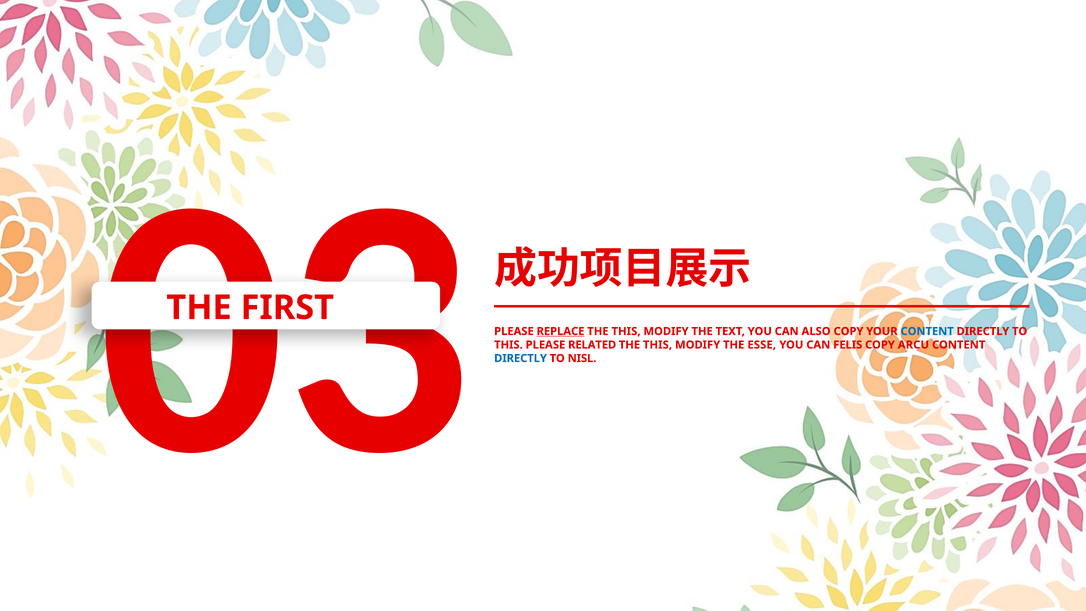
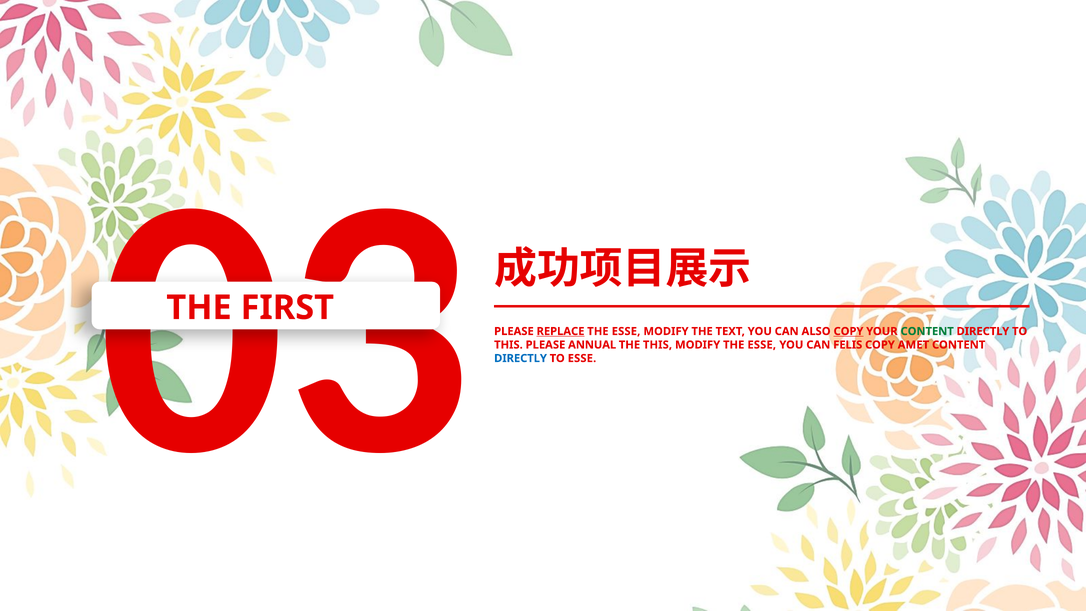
THIS at (626, 331): THIS -> ESSE
COPY at (848, 331) underline: none -> present
CONTENT at (927, 331) colour: blue -> green
RELATED: RELATED -> ANNUAL
ARCU: ARCU -> AMET
TO NISL: NISL -> ESSE
